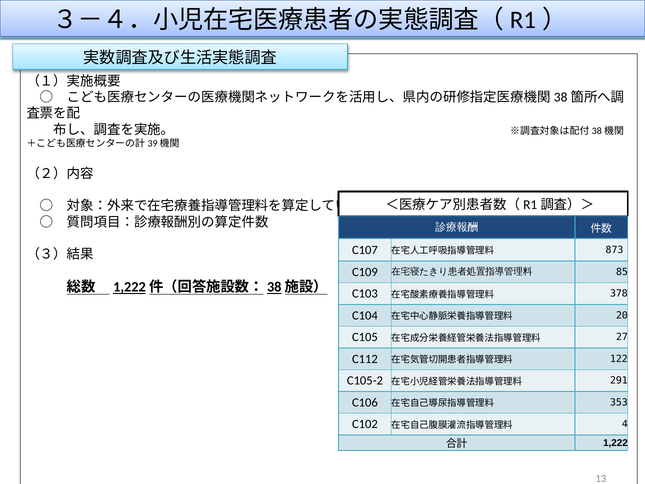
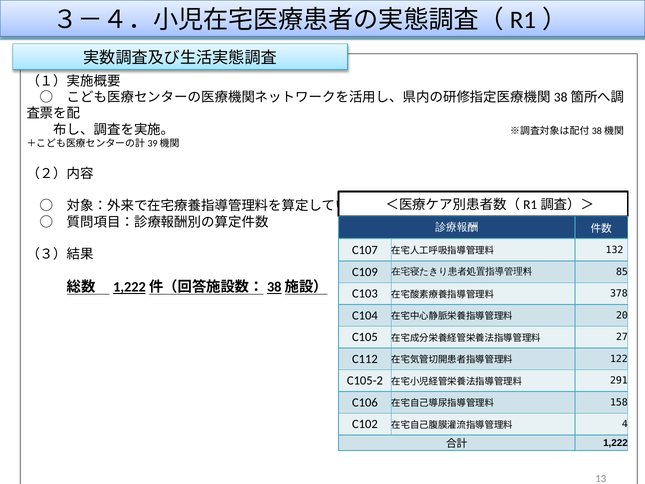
873: 873 -> 132
353: 353 -> 158
